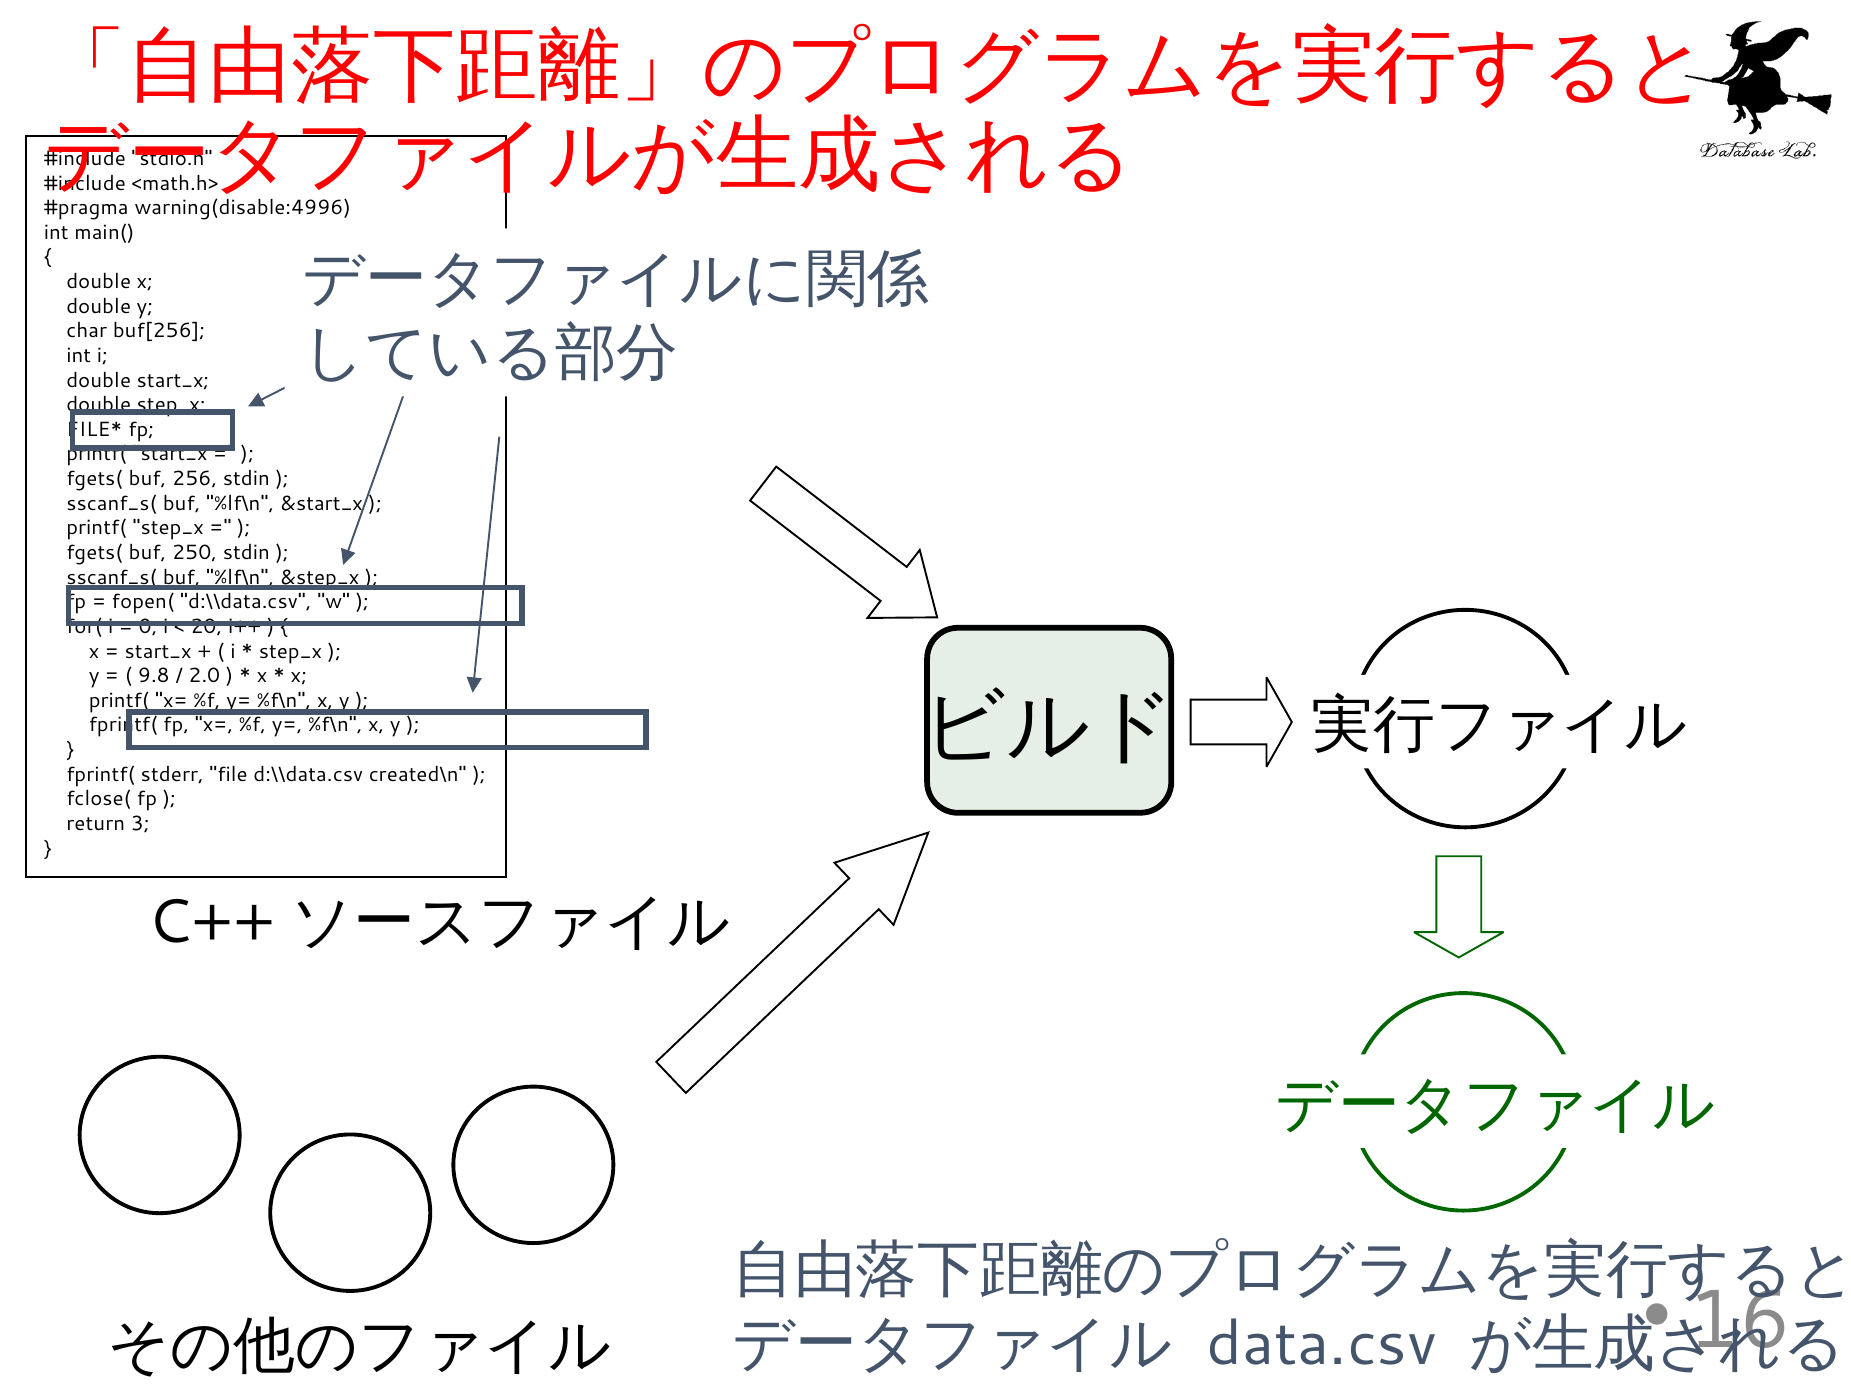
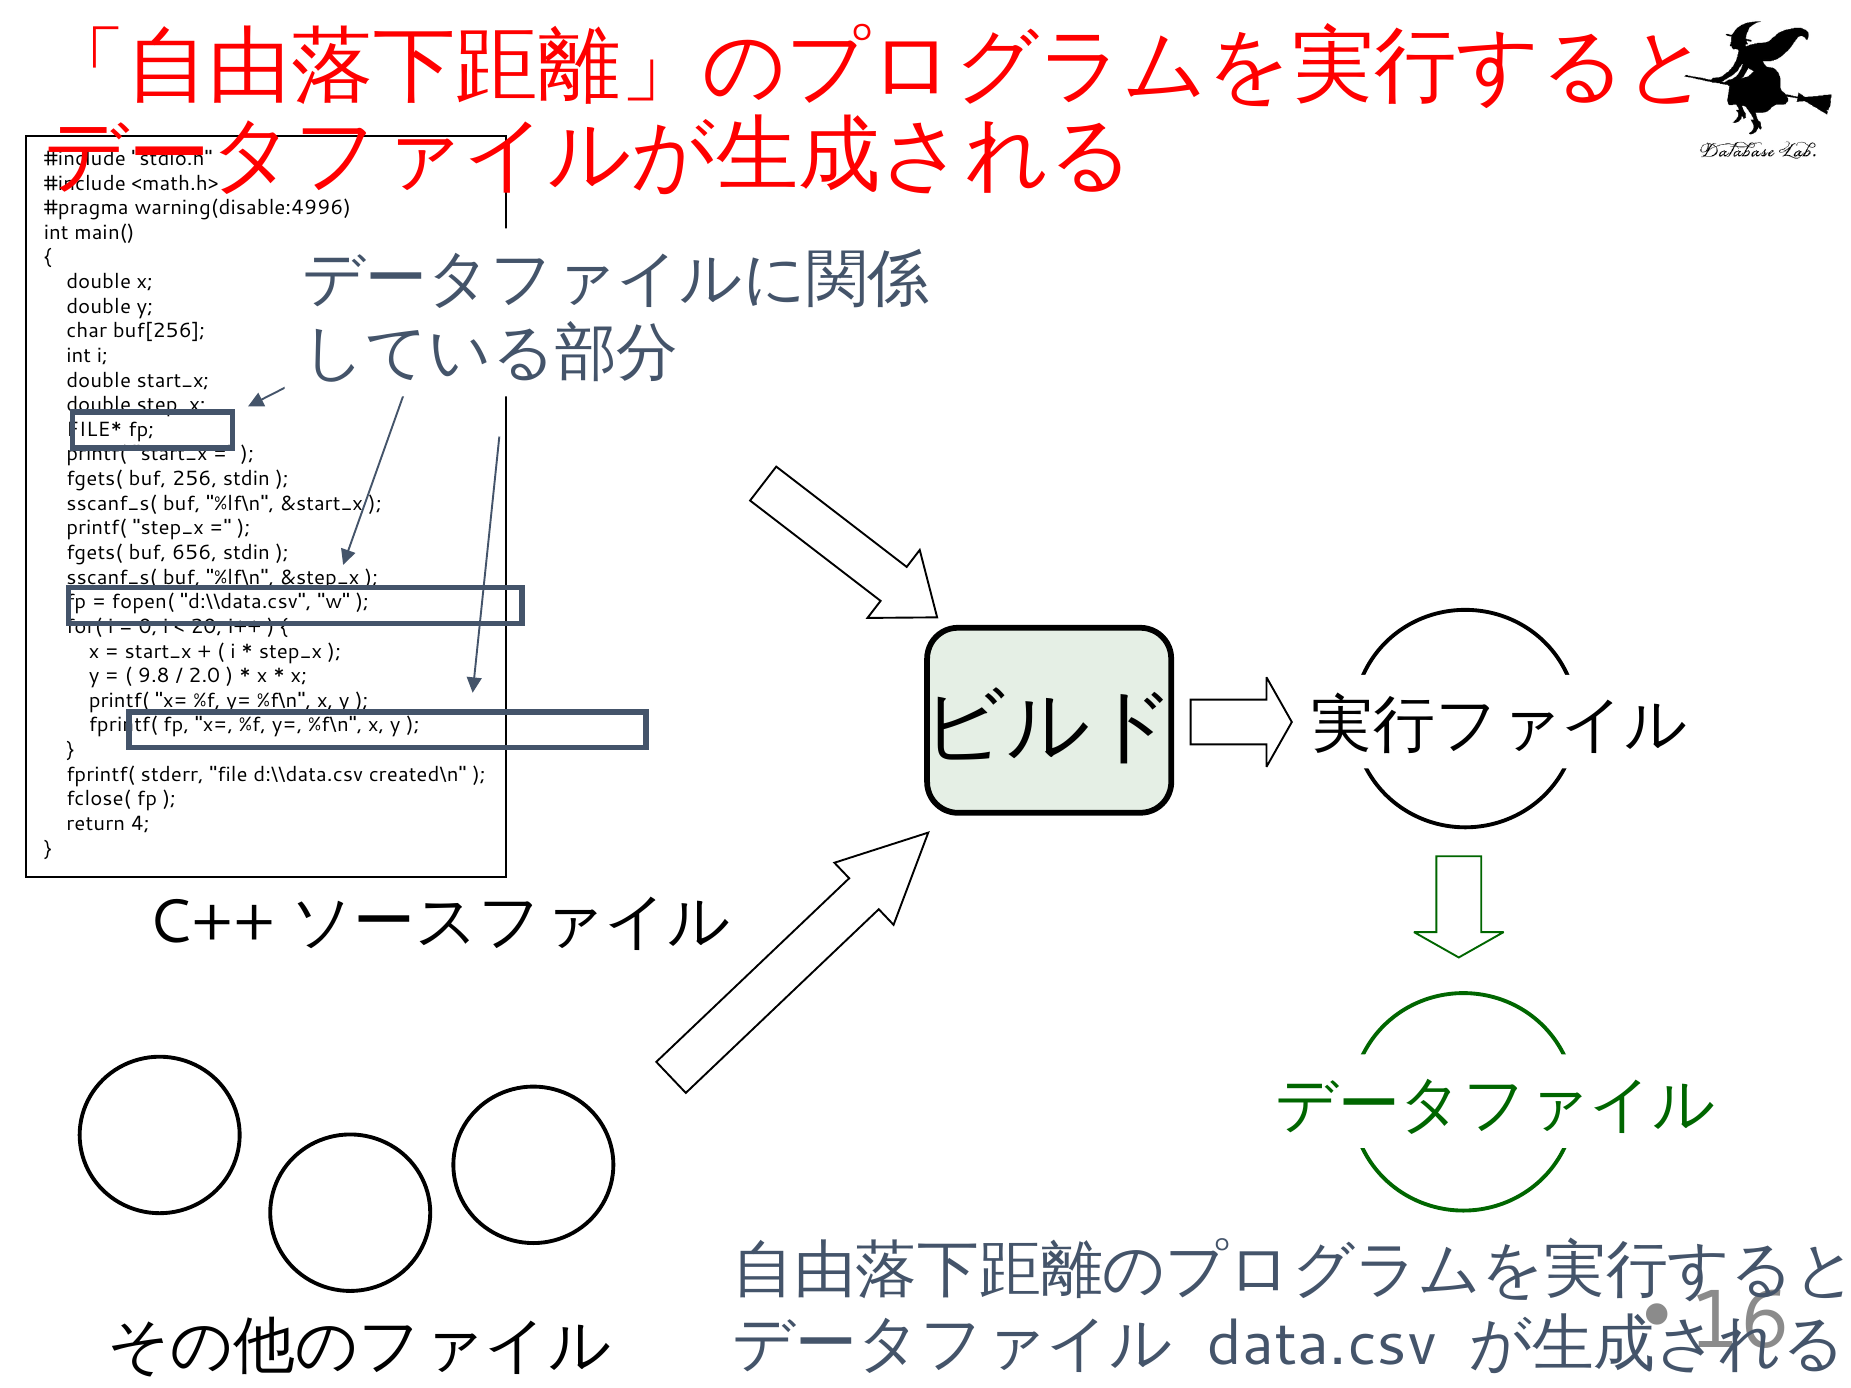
250: 250 -> 656
3: 3 -> 4
